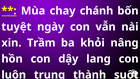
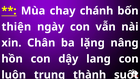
tuyệt: tuyệt -> thiện
Trầm: Trầm -> Chân
khỏi: khỏi -> lặng
